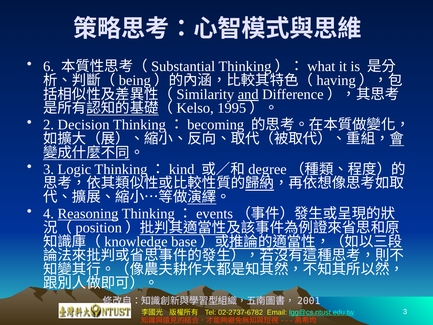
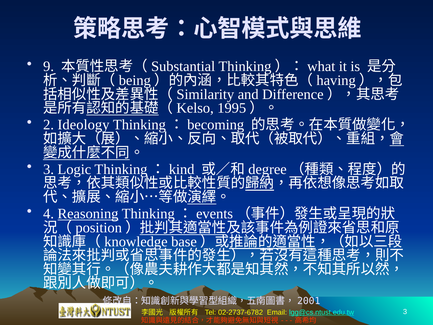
6: 6 -> 9
and underline: present -> none
Decision: Decision -> Ideology
